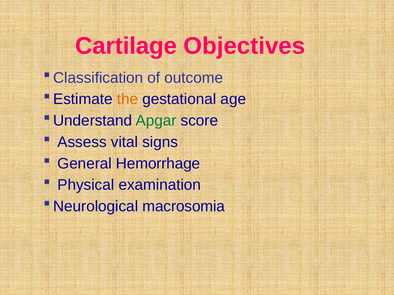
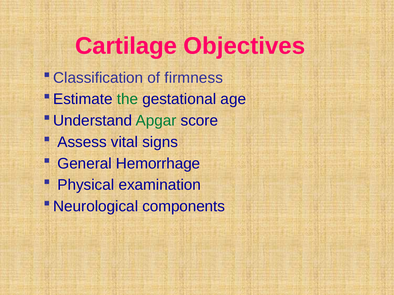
outcome: outcome -> firmness
the colour: orange -> green
macrosomia: macrosomia -> components
